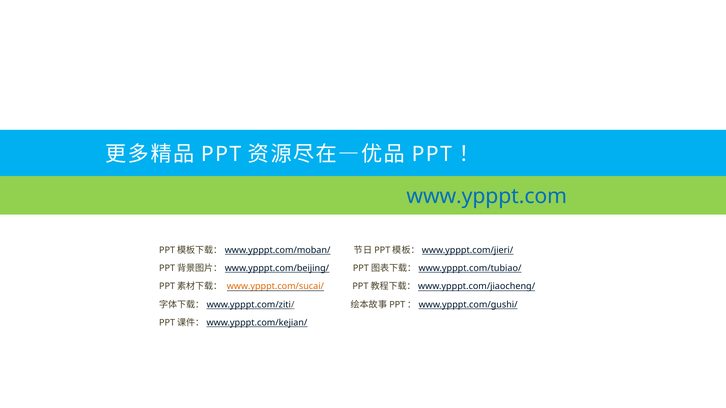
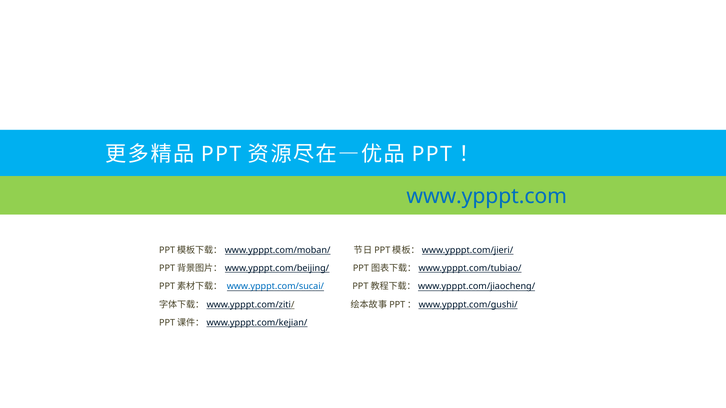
www.ypppt.com/sucai/ colour: orange -> blue
